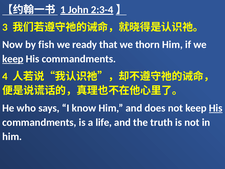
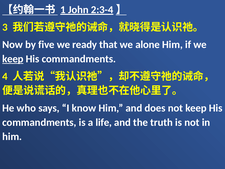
fish: fish -> five
thorn: thorn -> alone
His at (216, 108) underline: present -> none
